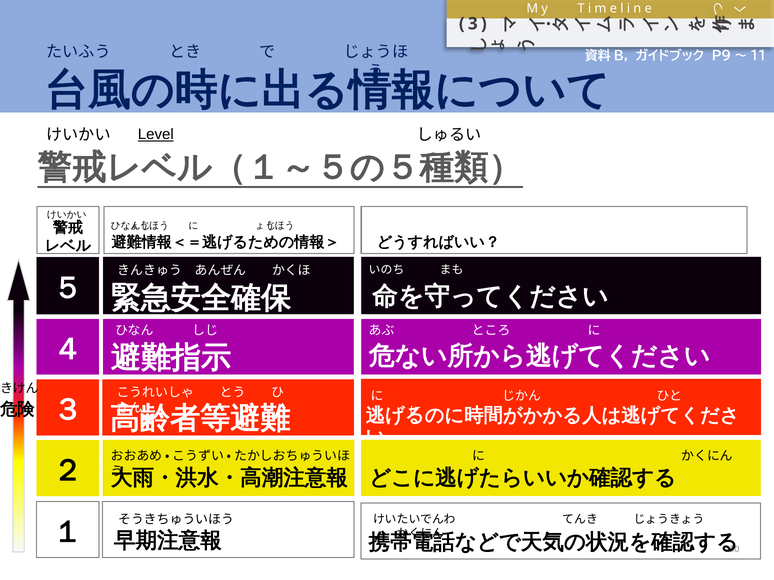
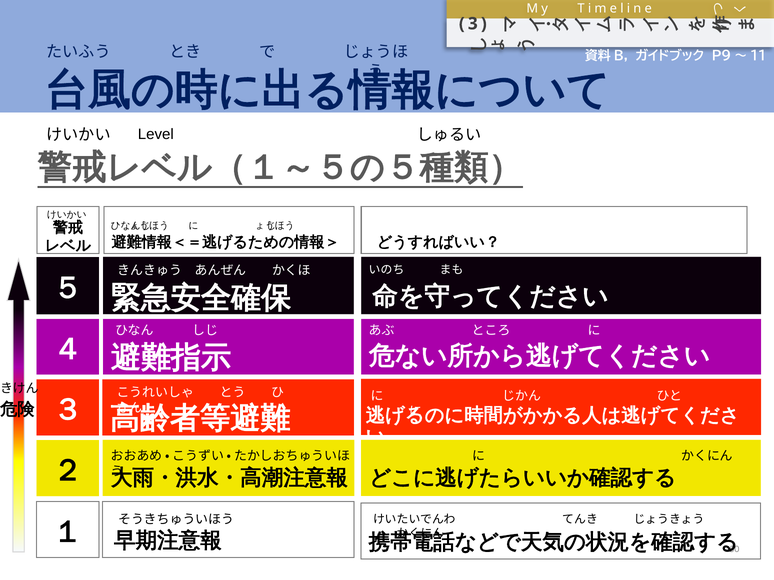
Level underline: present -> none
